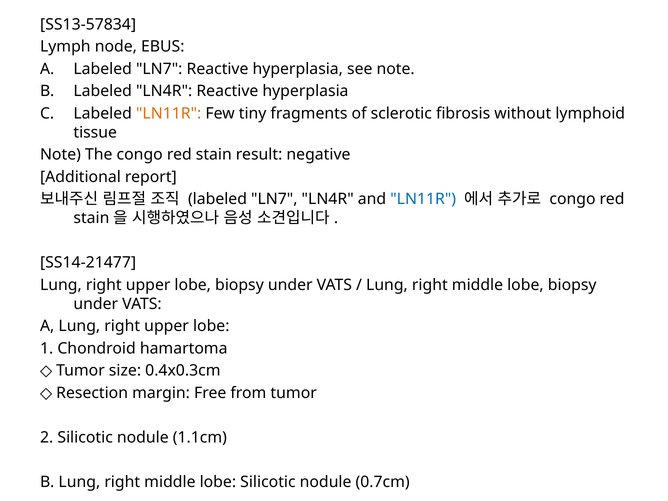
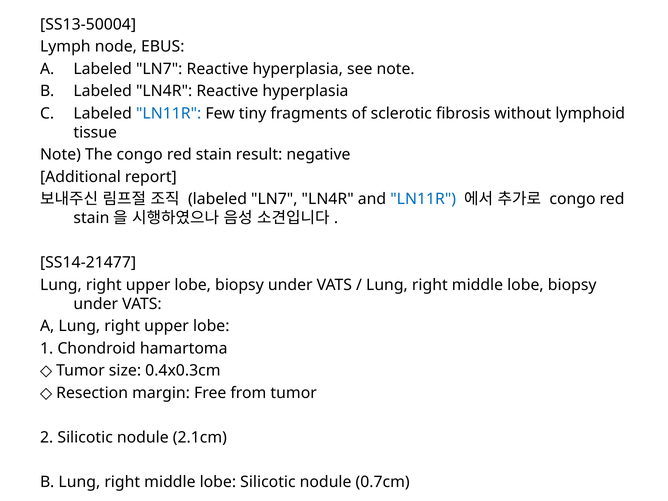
SS13-57834: SS13-57834 -> SS13-50004
LN11R at (169, 113) colour: orange -> blue
1.1cm: 1.1cm -> 2.1cm
